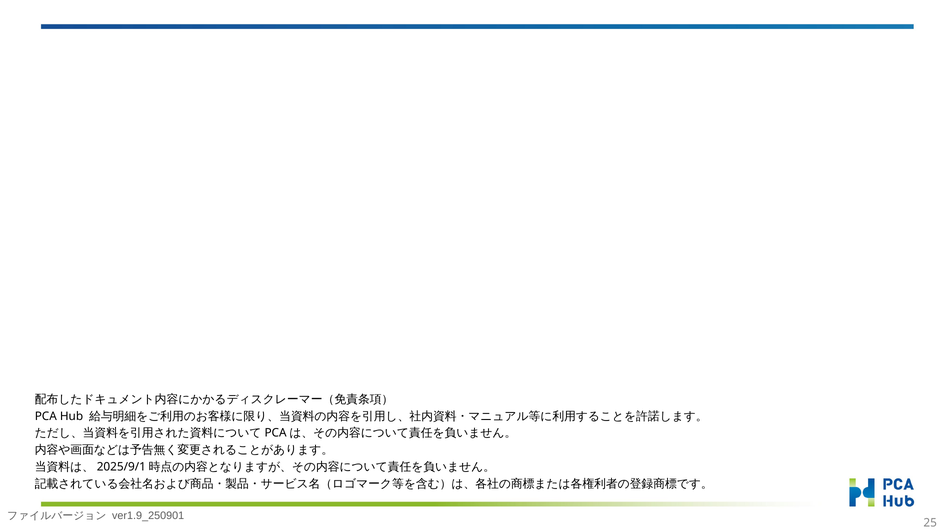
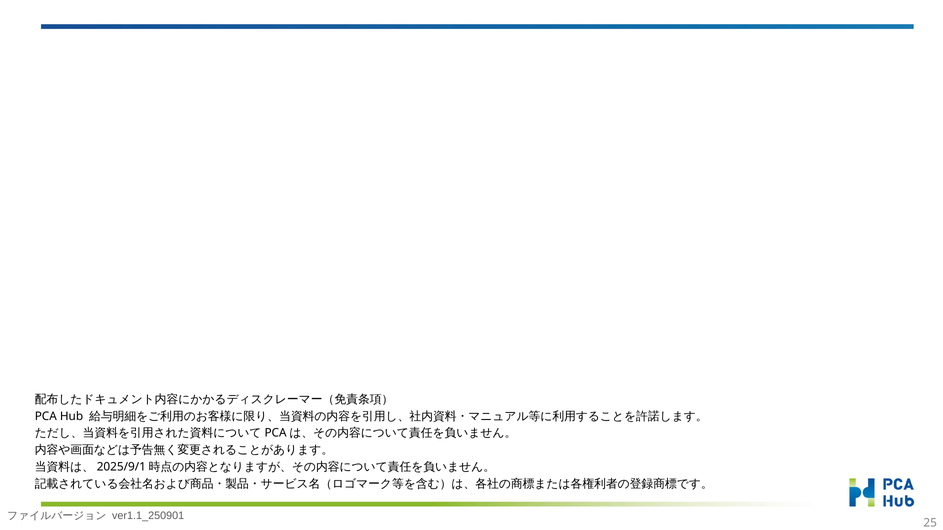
ver1.9_250901: ver1.9_250901 -> ver1.1_250901
